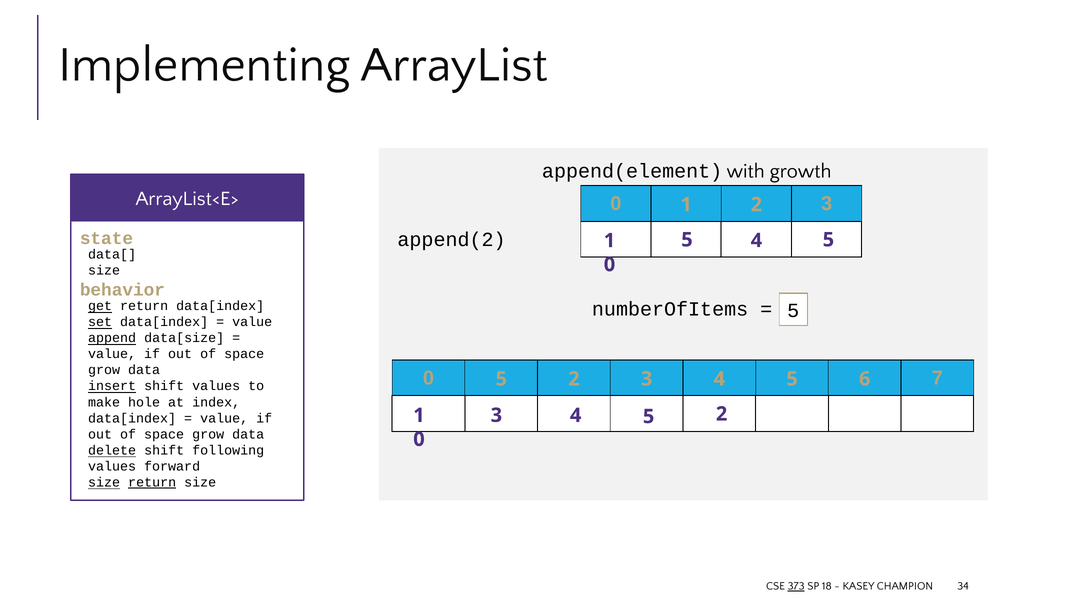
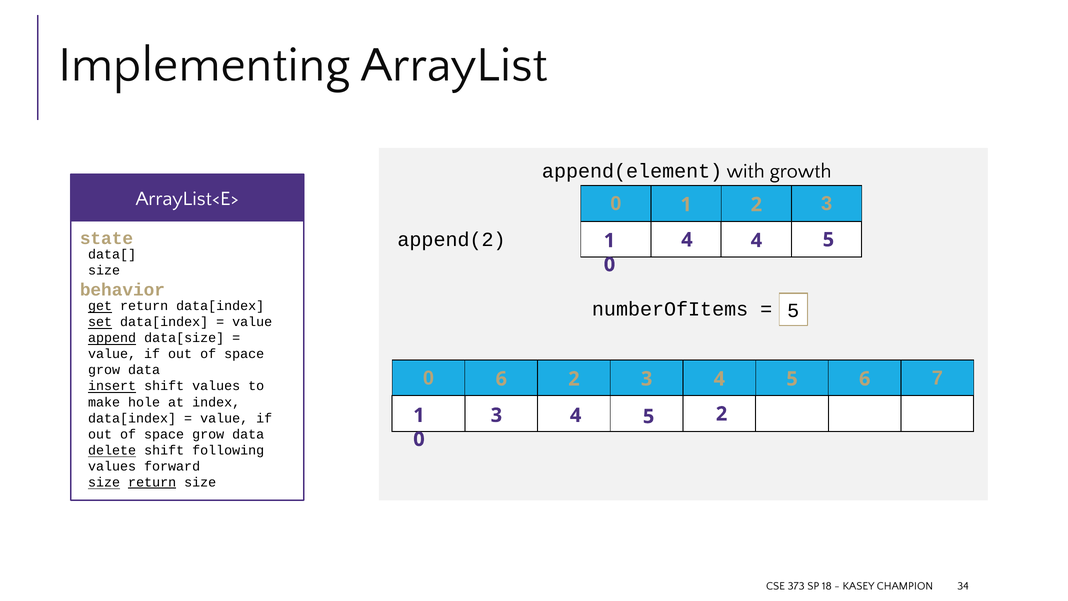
append(2 5: 5 -> 4
0 5: 5 -> 6
373 underline: present -> none
